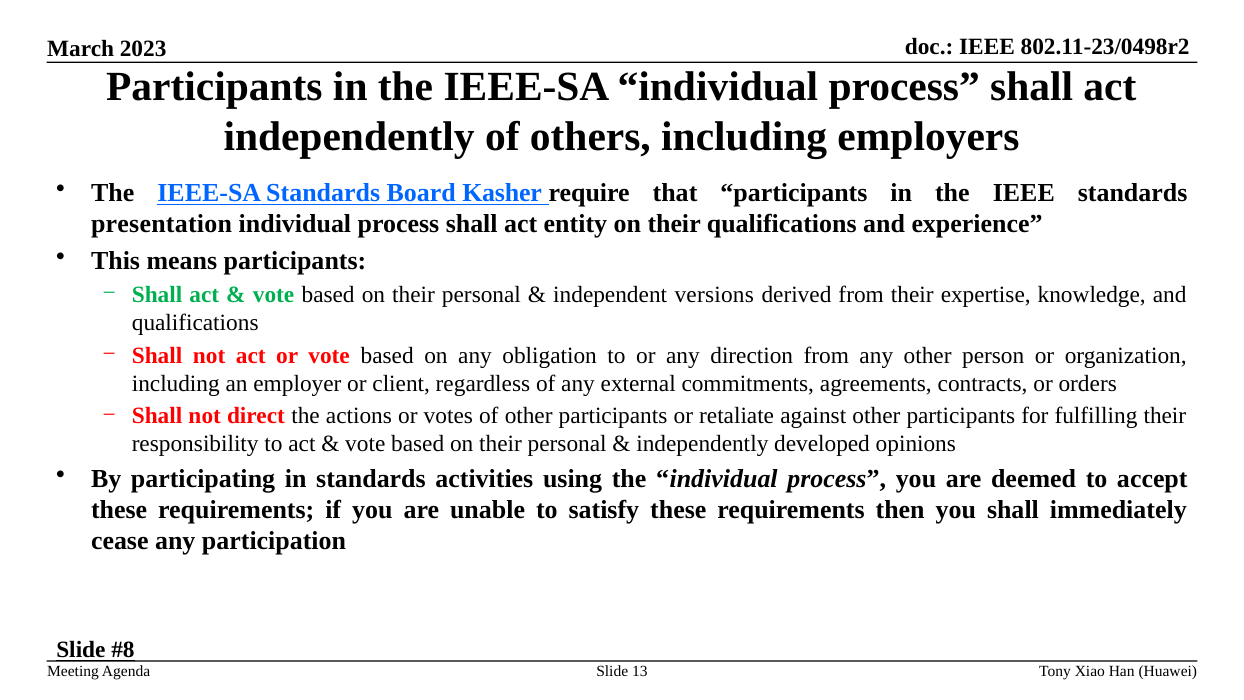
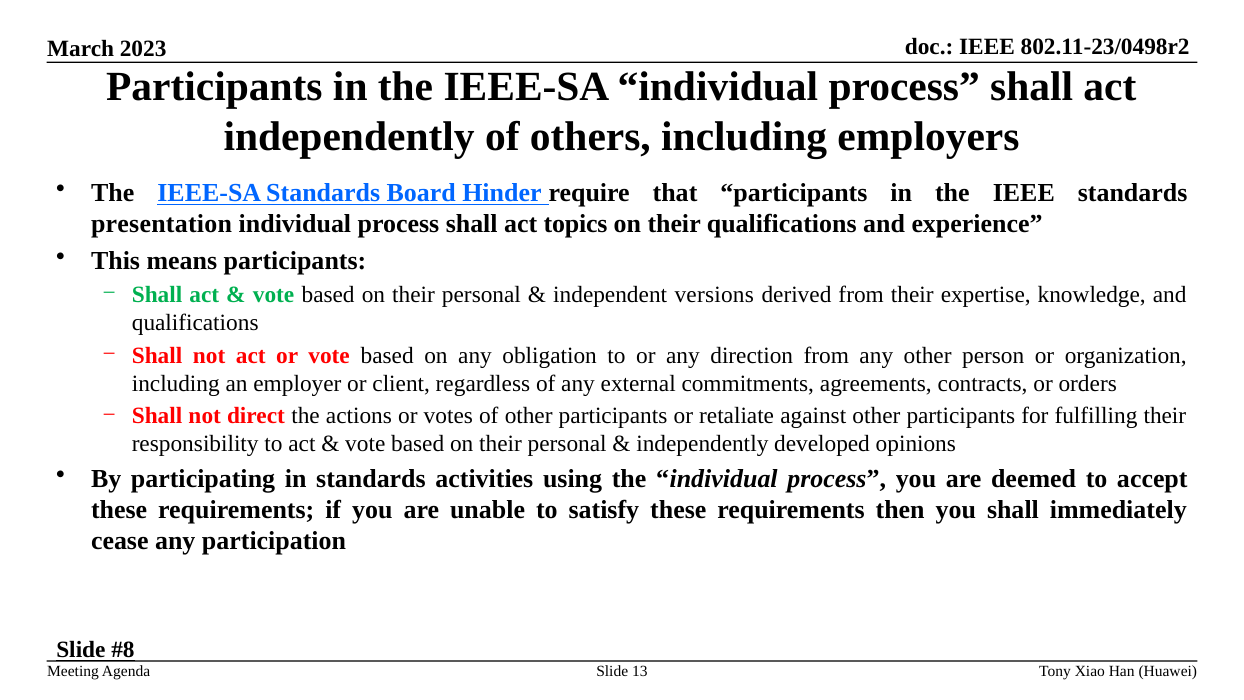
Kasher: Kasher -> Hinder
entity: entity -> topics
